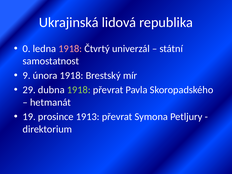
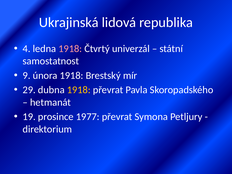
0: 0 -> 4
1918 at (79, 90) colour: light green -> yellow
1913: 1913 -> 1977
